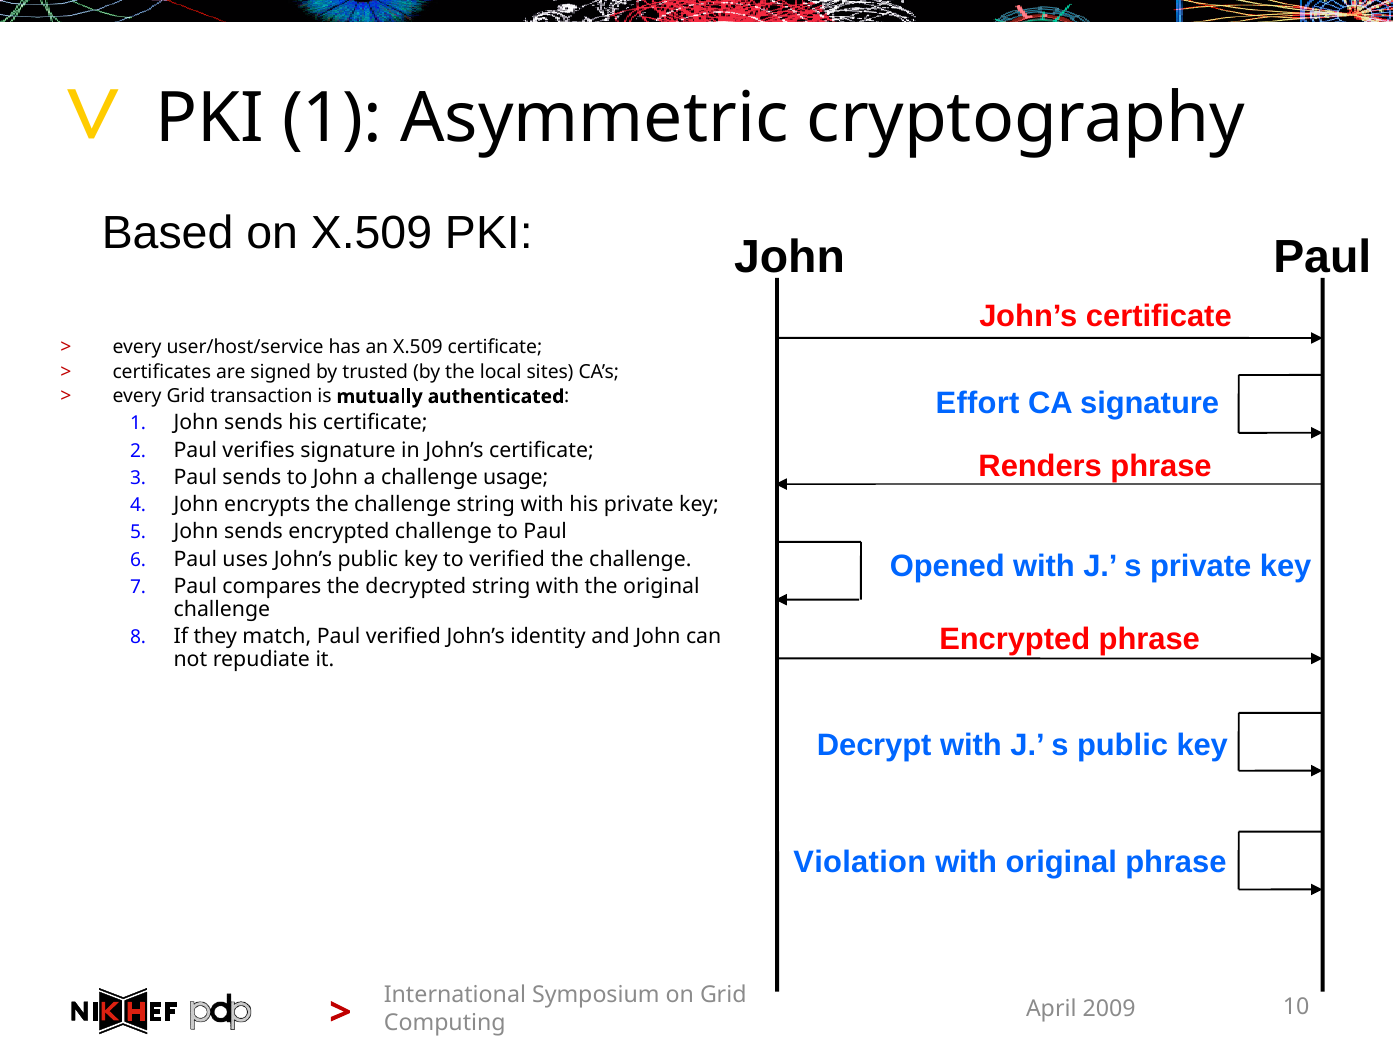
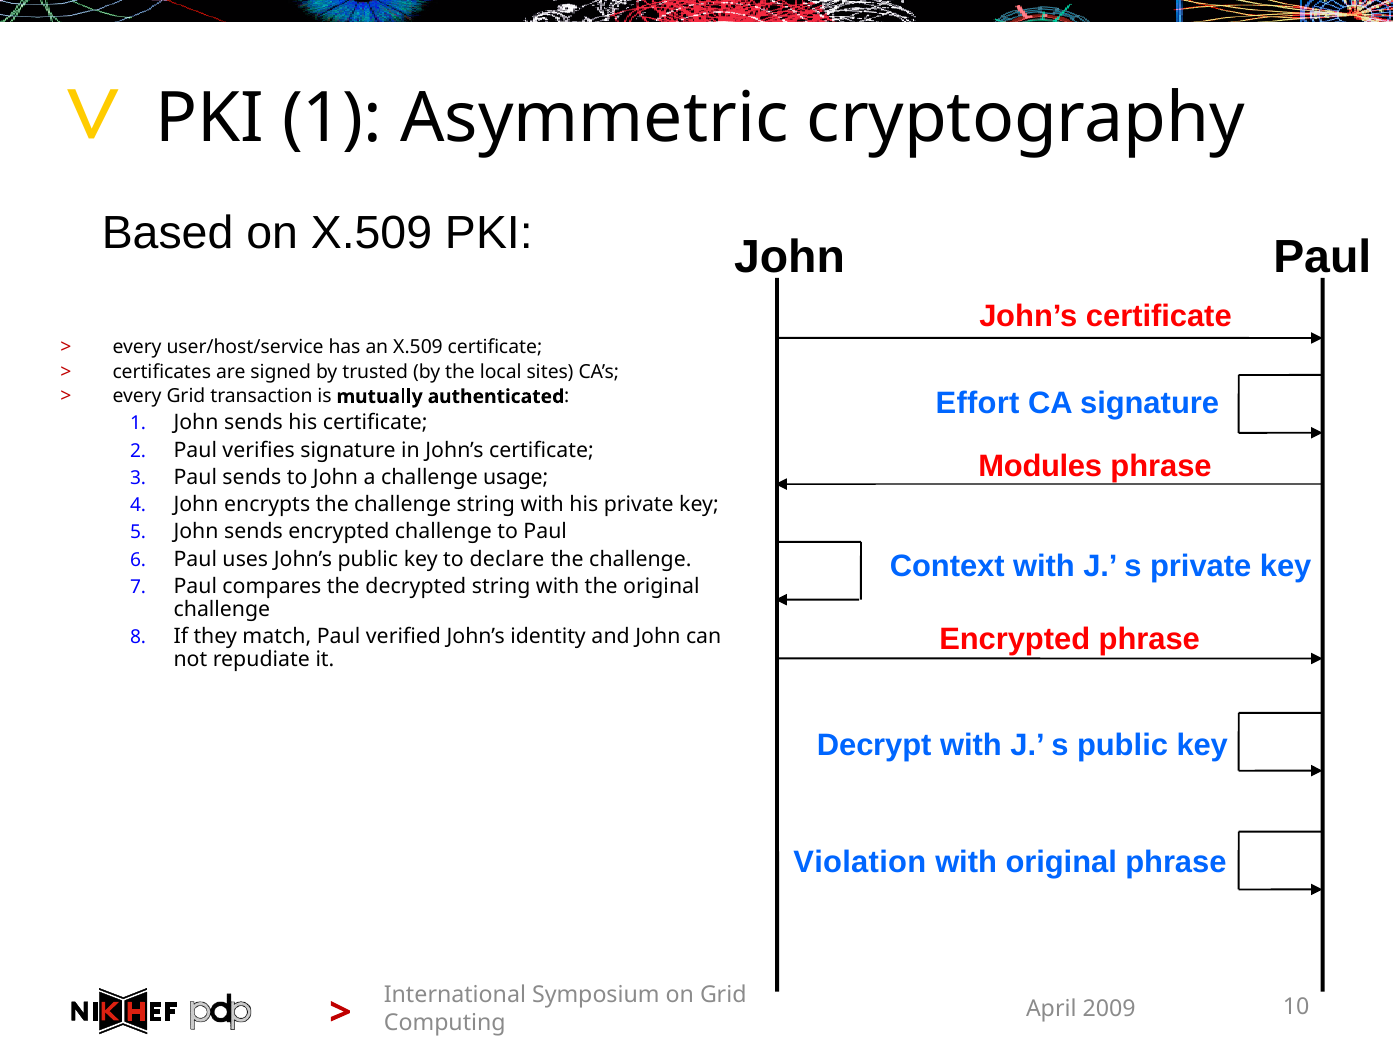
Renders: Renders -> Modules
Opened: Opened -> Context
to verified: verified -> declare
